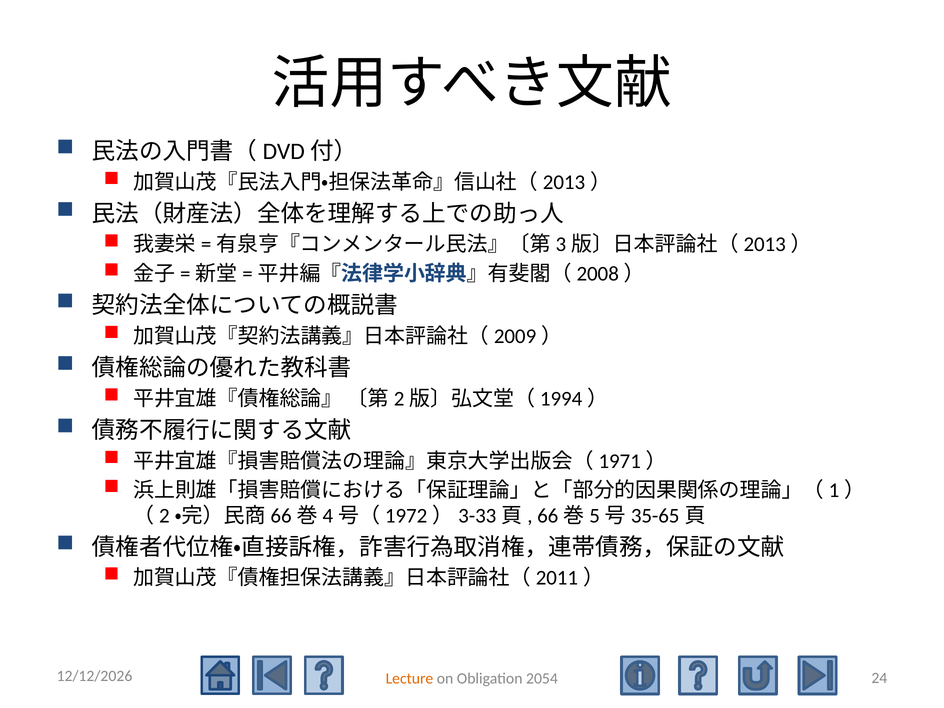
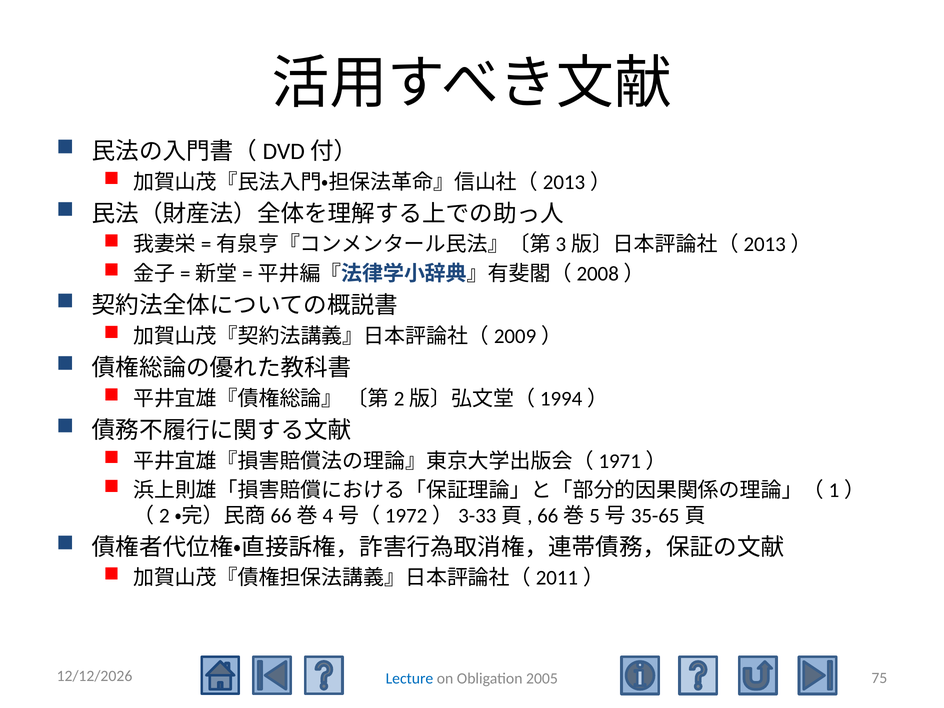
24: 24 -> 75
Lecture colour: orange -> blue
2054: 2054 -> 2005
